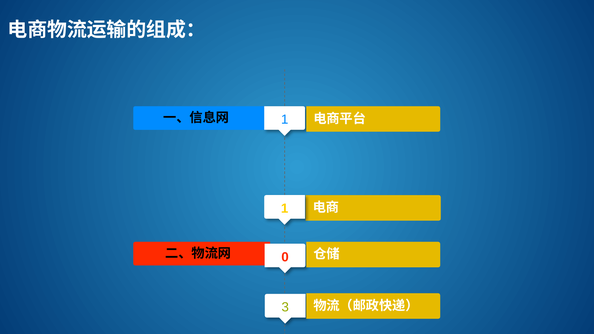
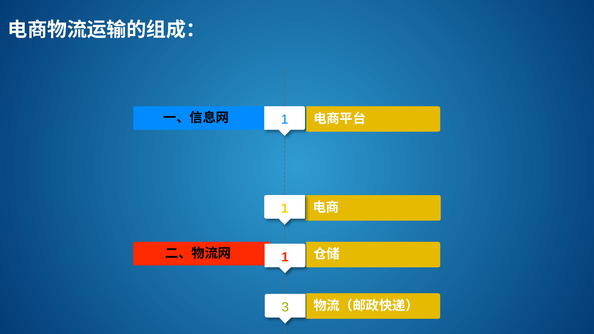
0 at (285, 257): 0 -> 1
